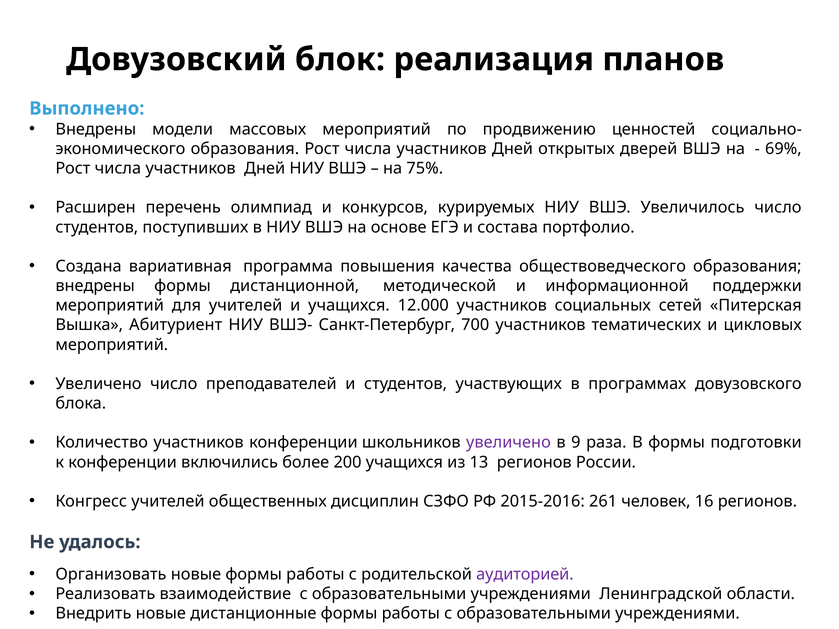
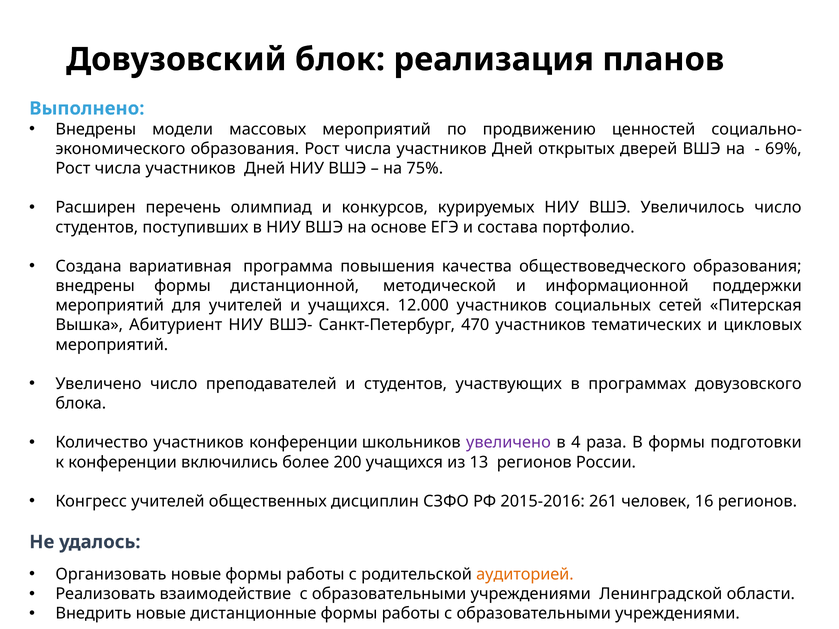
700: 700 -> 470
9: 9 -> 4
аудиторией colour: purple -> orange
